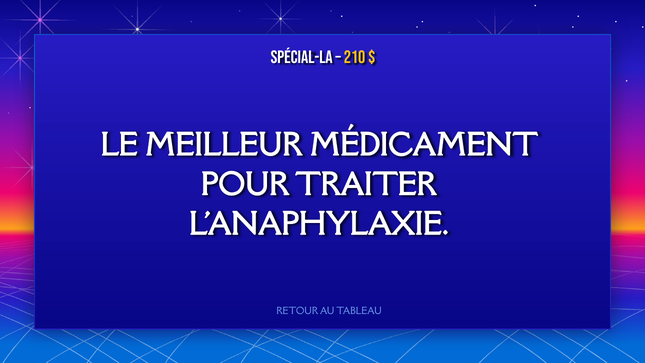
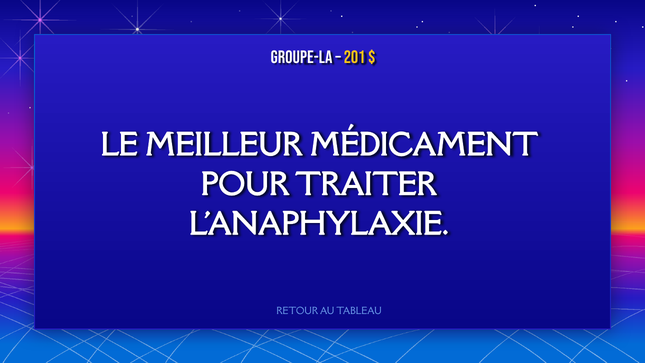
SPÉCIAL-LA: SPÉCIAL-LA -> GROUPE-LA
210: 210 -> 201
